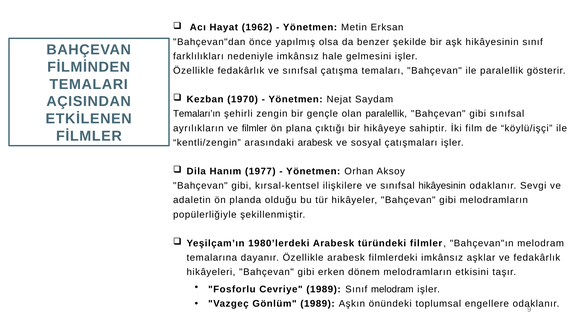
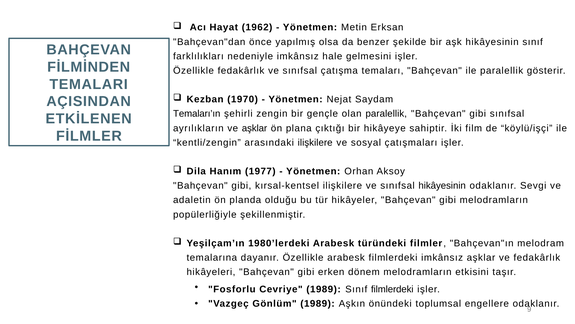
ve filmler: filmler -> aşklar
arasındaki arabesk: arabesk -> ilişkilere
Sınıf melodram: melodram -> filmlerdeki
